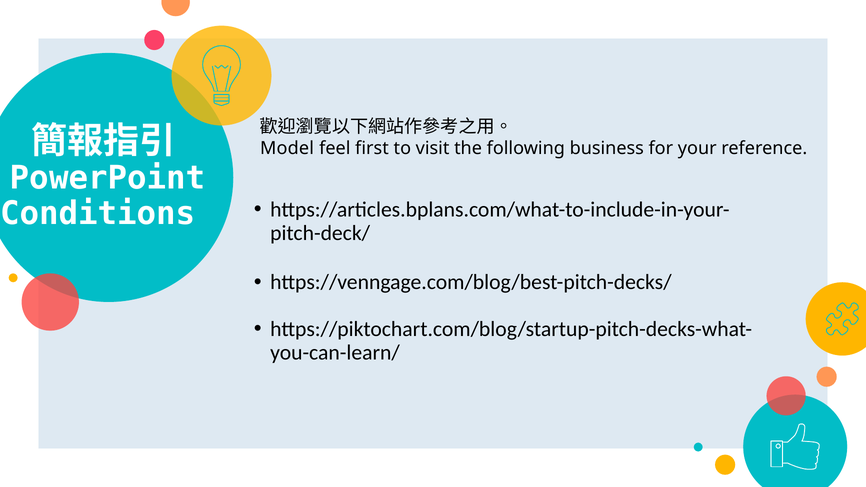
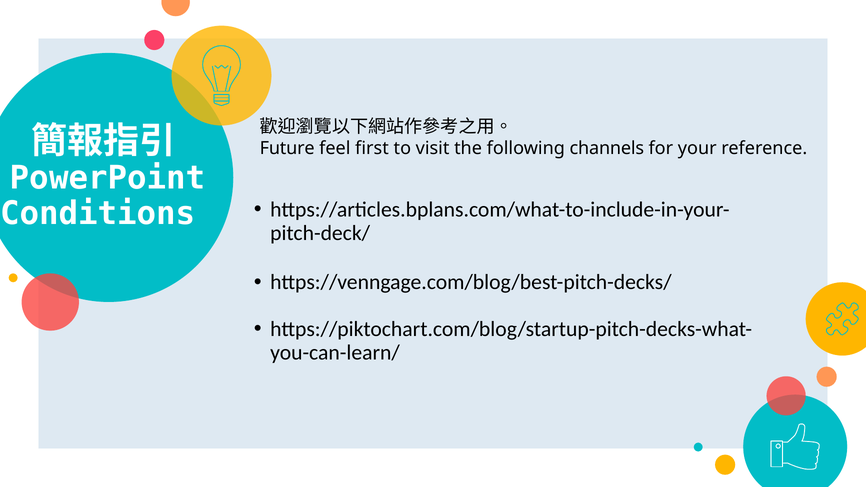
Model: Model -> Future
business: business -> channels
